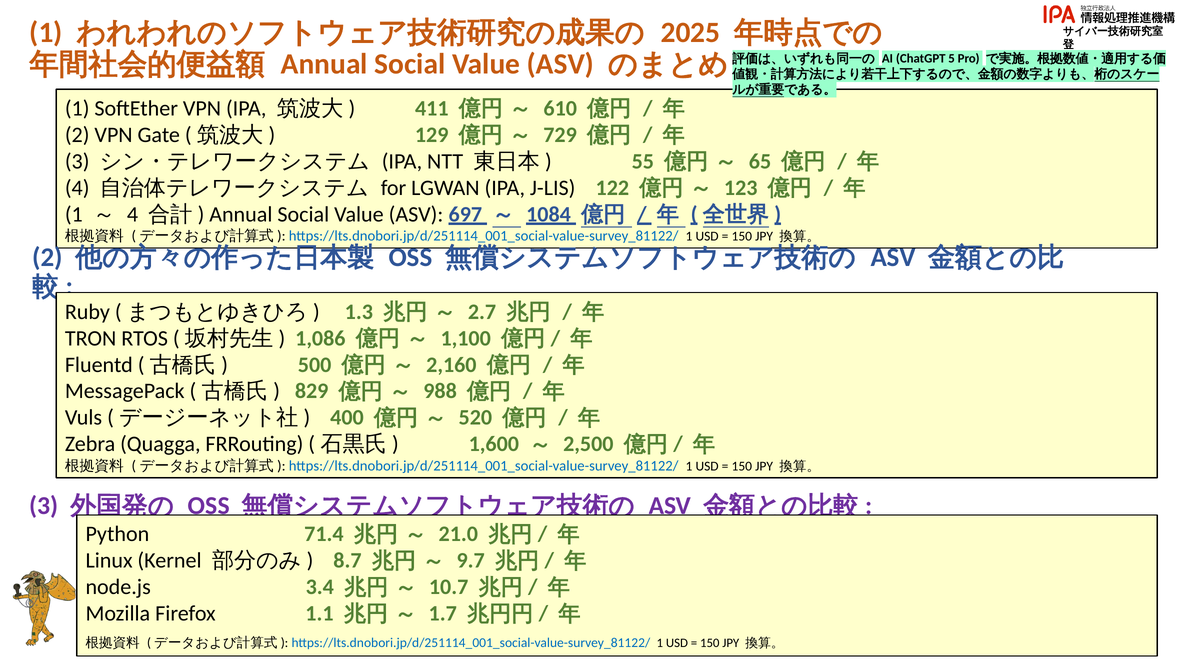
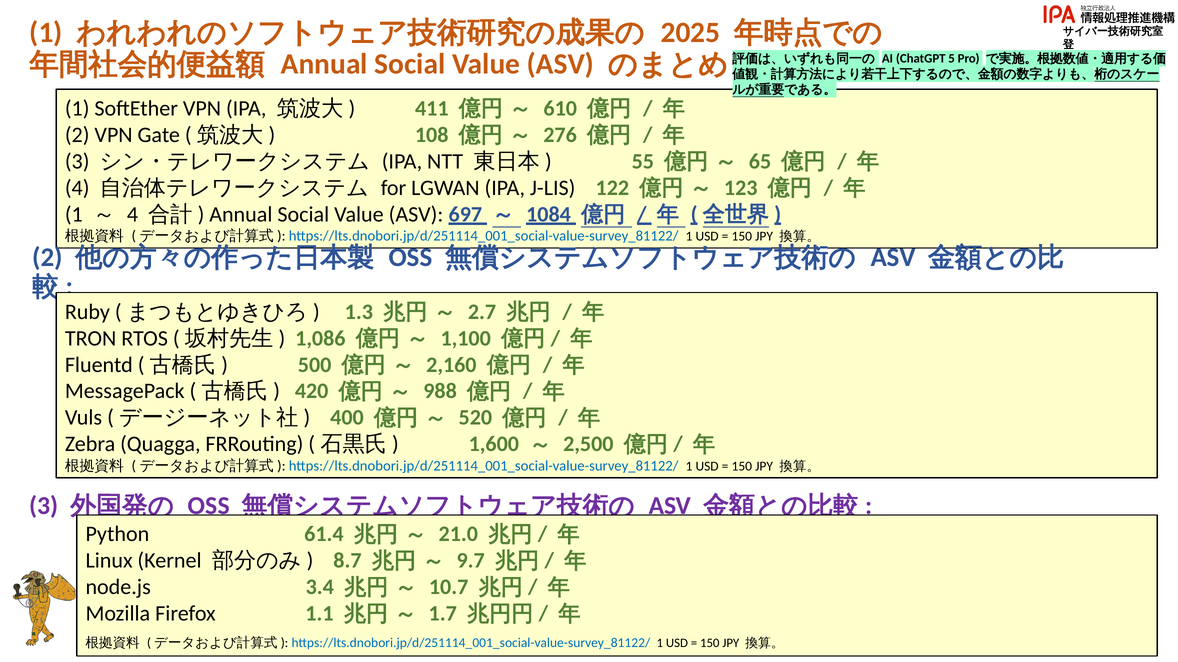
129: 129 -> 108
729: 729 -> 276
829: 829 -> 420
71.4: 71.4 -> 61.4
